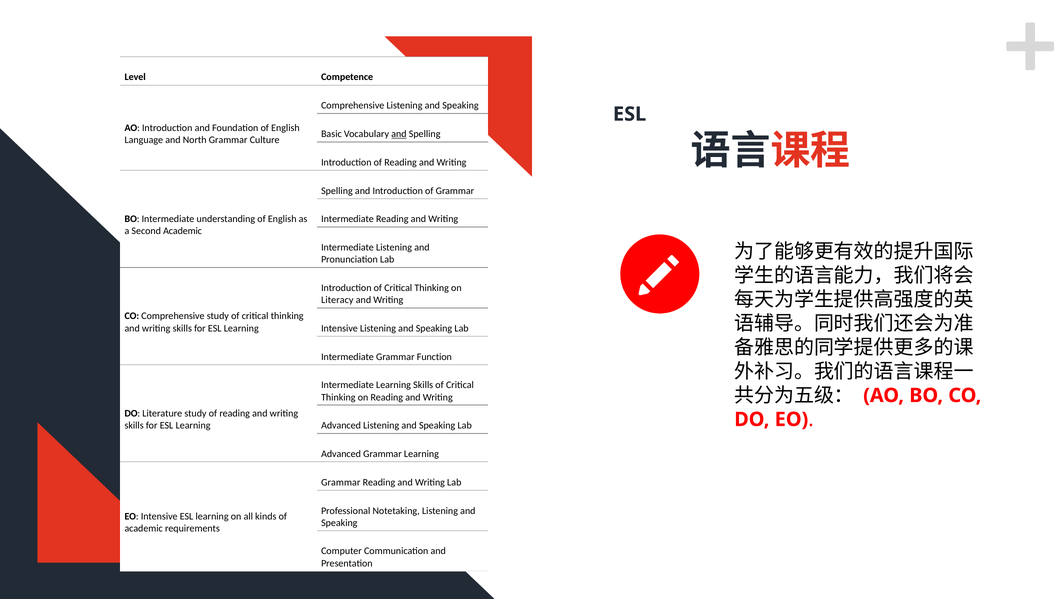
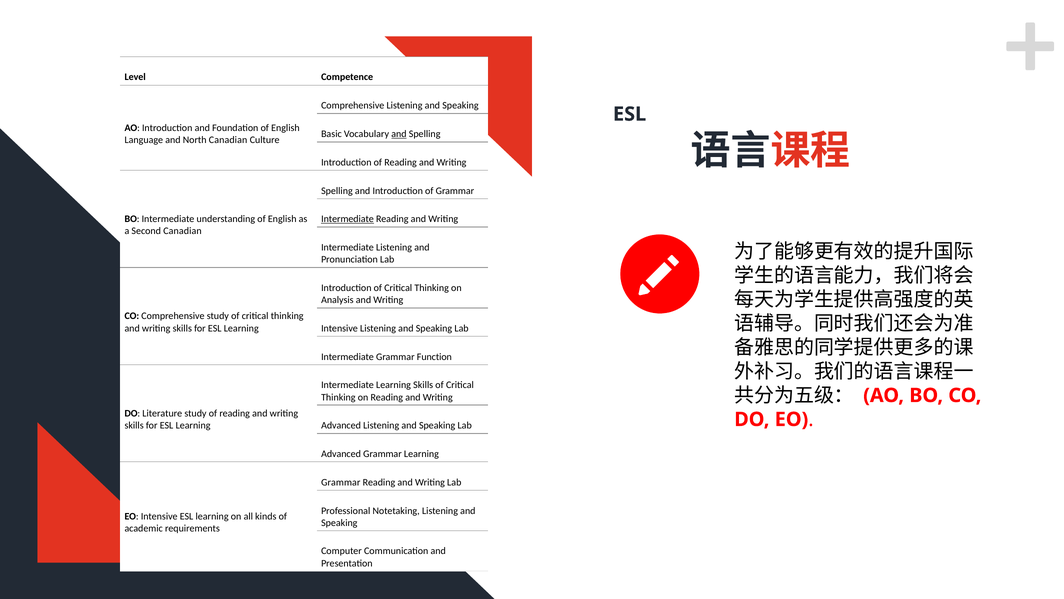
North Grammar: Grammar -> Canadian
Intermediate at (348, 219) underline: none -> present
Second Academic: Academic -> Canadian
Literacy: Literacy -> Analysis
